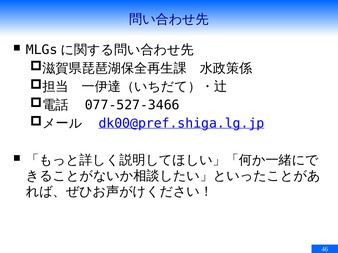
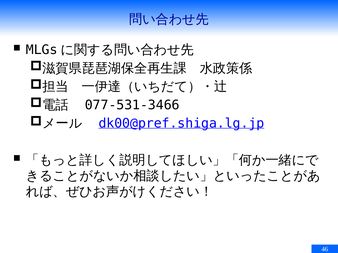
077-527-3466: 077-527-3466 -> 077-531-3466
